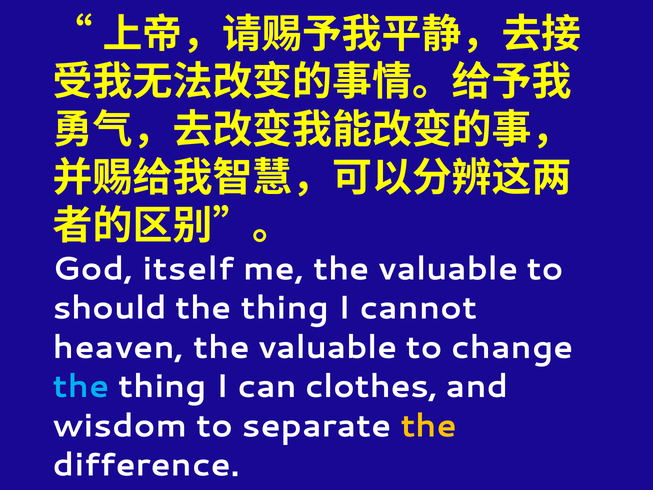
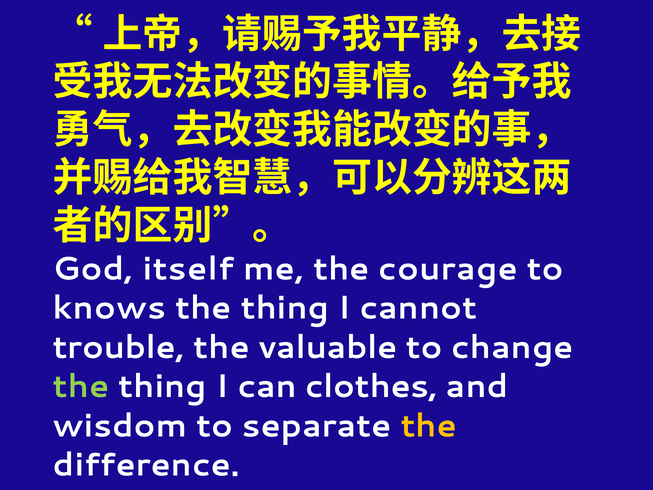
me the valuable: valuable -> courage
should: should -> knows
heaven: heaven -> trouble
the at (81, 386) colour: light blue -> light green
